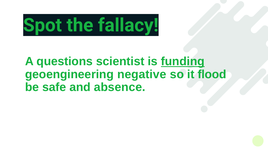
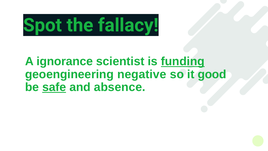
questions: questions -> ignorance
flood: flood -> good
safe underline: none -> present
